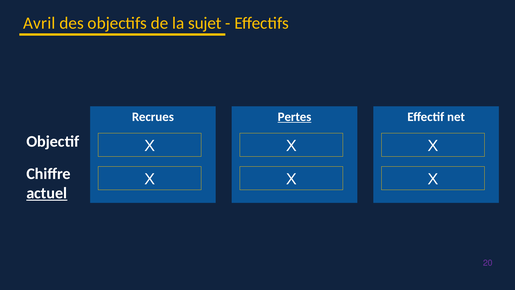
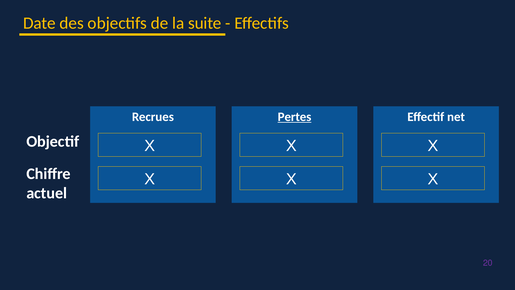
Avril: Avril -> Date
sujet: sujet -> suite
actuel underline: present -> none
